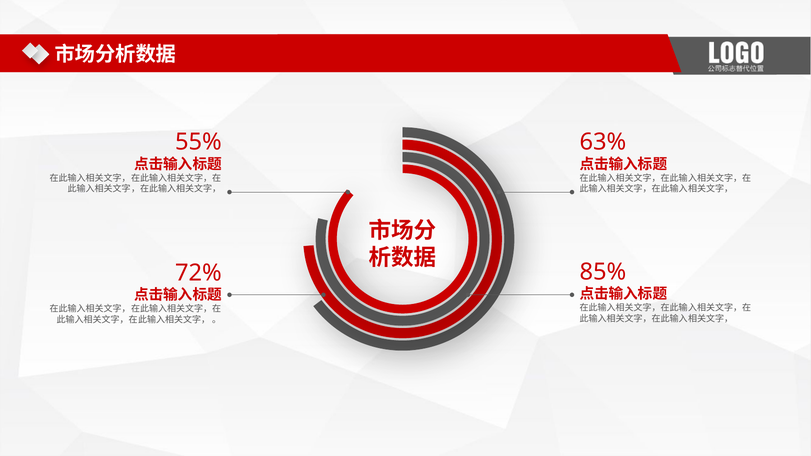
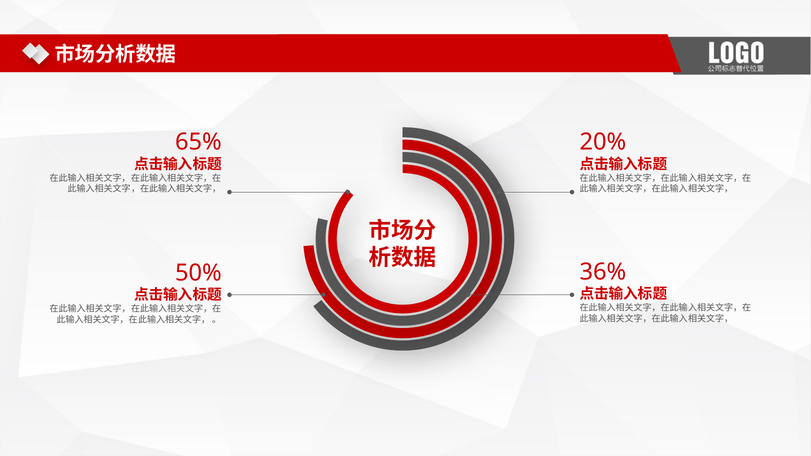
55%: 55% -> 65%
63%: 63% -> 20%
85%: 85% -> 36%
72%: 72% -> 50%
